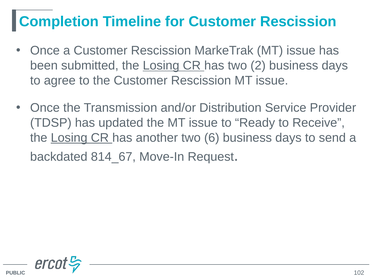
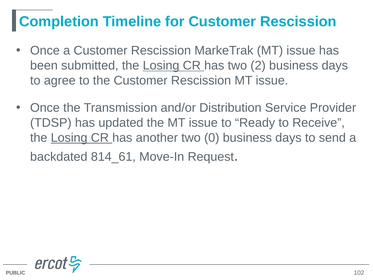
6: 6 -> 0
814_67: 814_67 -> 814_61
